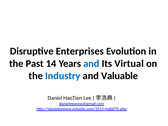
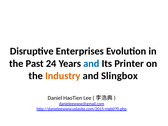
14: 14 -> 24
Virtual: Virtual -> Printer
Industry colour: blue -> orange
Valuable: Valuable -> Slingbox
